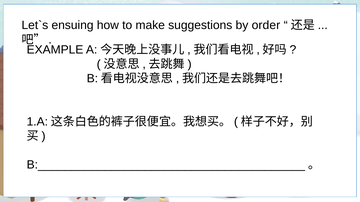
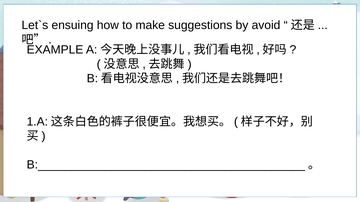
order: order -> avoid
